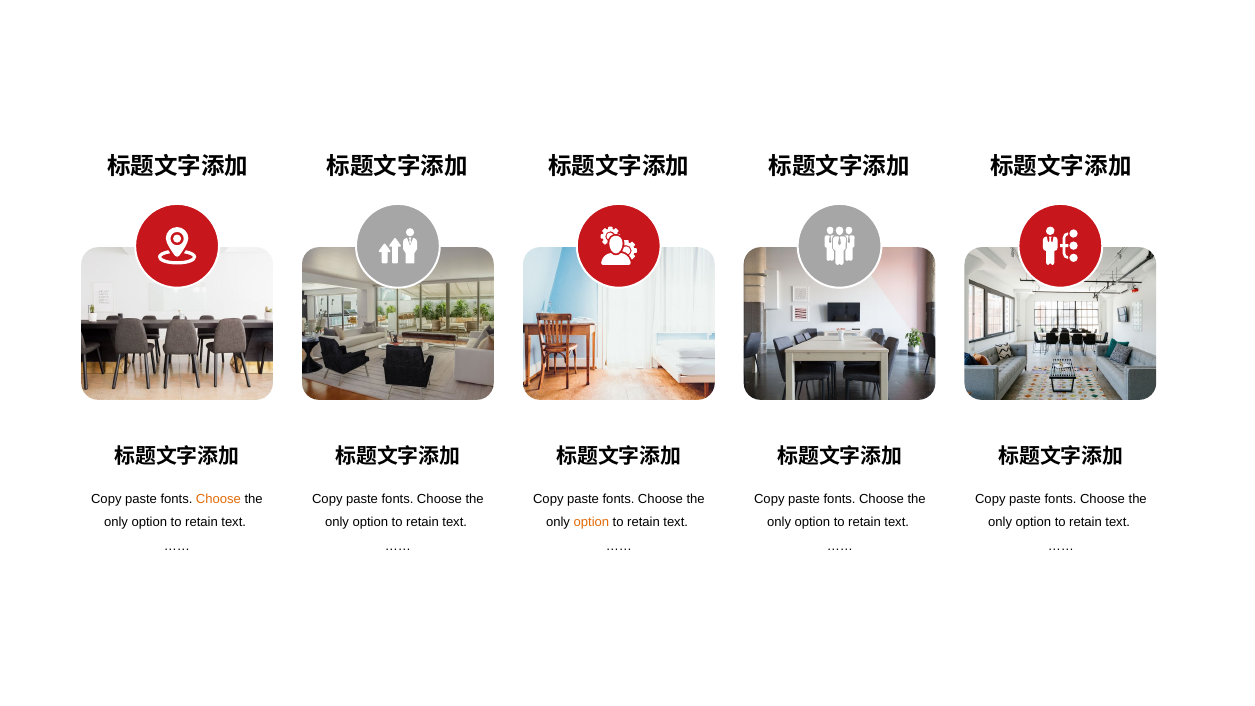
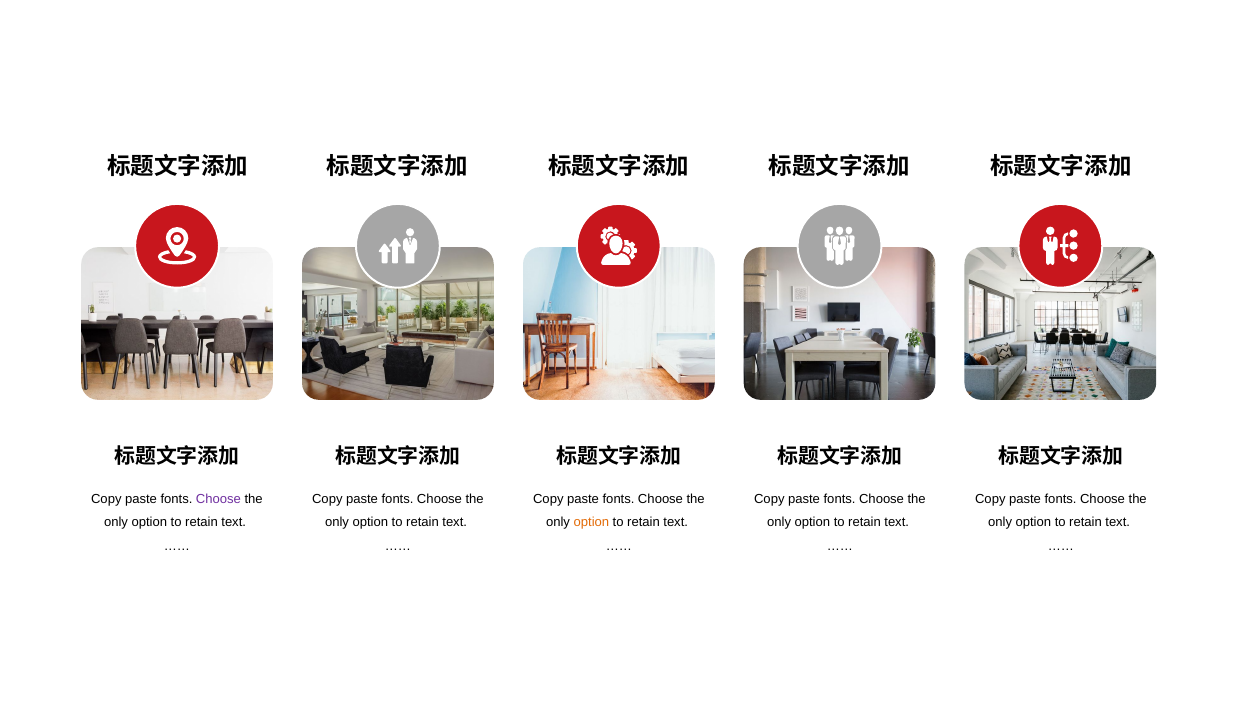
Choose at (218, 499) colour: orange -> purple
